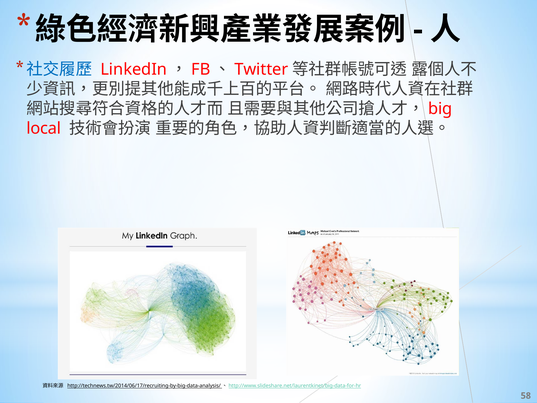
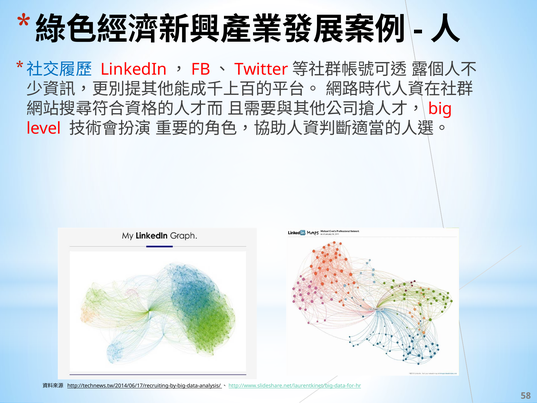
local: local -> level
